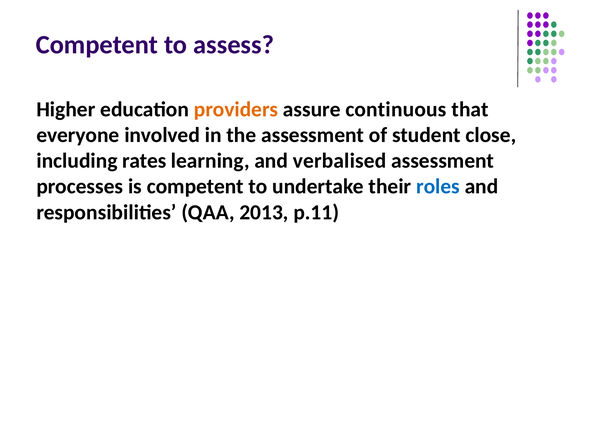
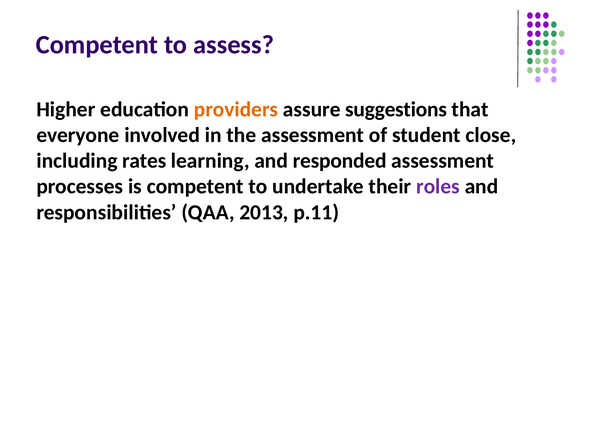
continuous: continuous -> suggestions
verbalised: verbalised -> responded
roles colour: blue -> purple
